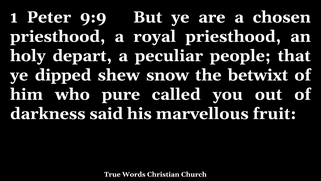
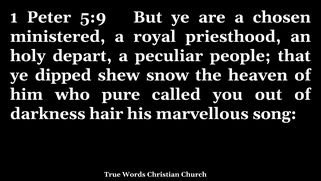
9:9: 9:9 -> 5:9
priesthood at (58, 36): priesthood -> ministered
betwixt: betwixt -> heaven
said: said -> hair
fruit: fruit -> song
